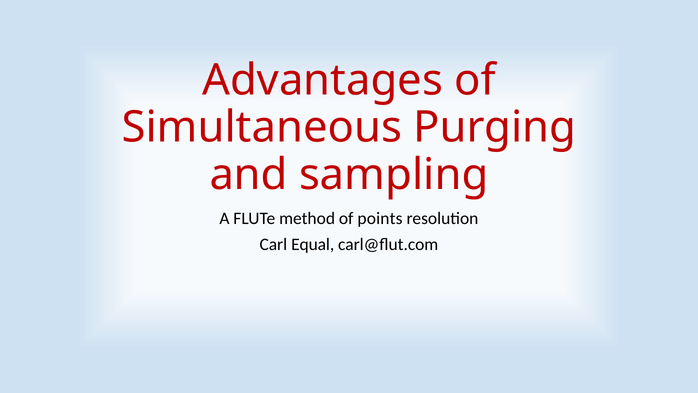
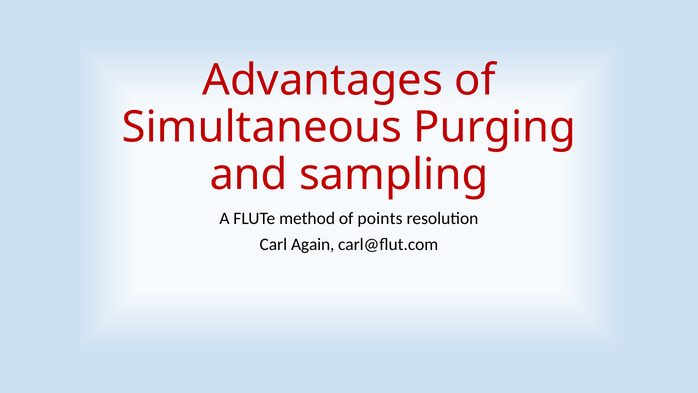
Equal: Equal -> Again
